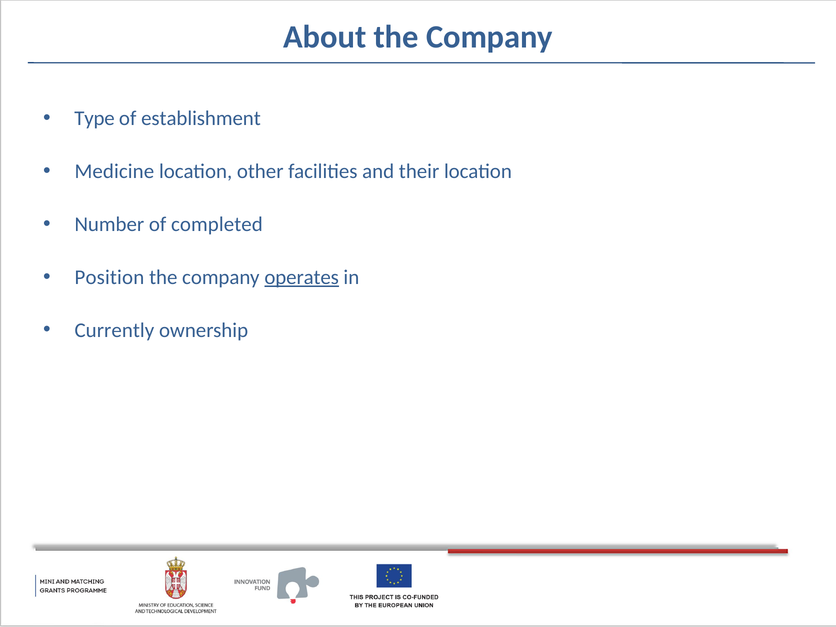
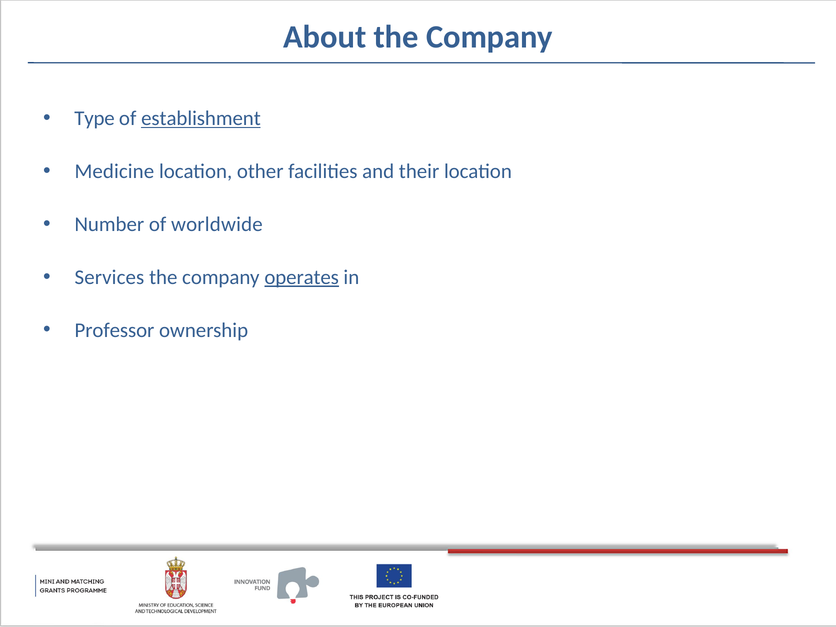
establishment underline: none -> present
completed: completed -> worldwide
Position: Position -> Services
Currently: Currently -> Professor
